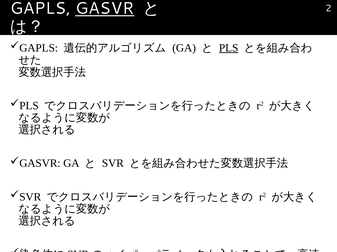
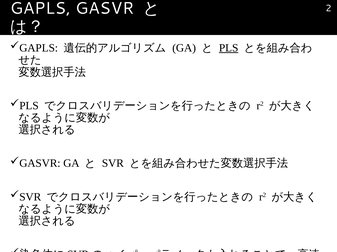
GASVR underline: present -> none
